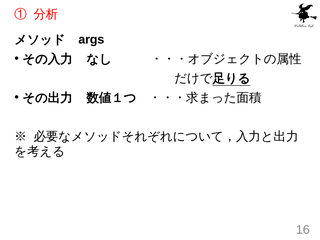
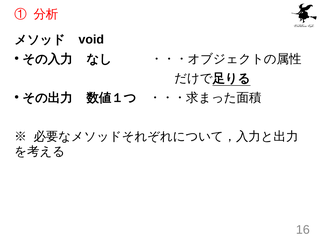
args: args -> void
